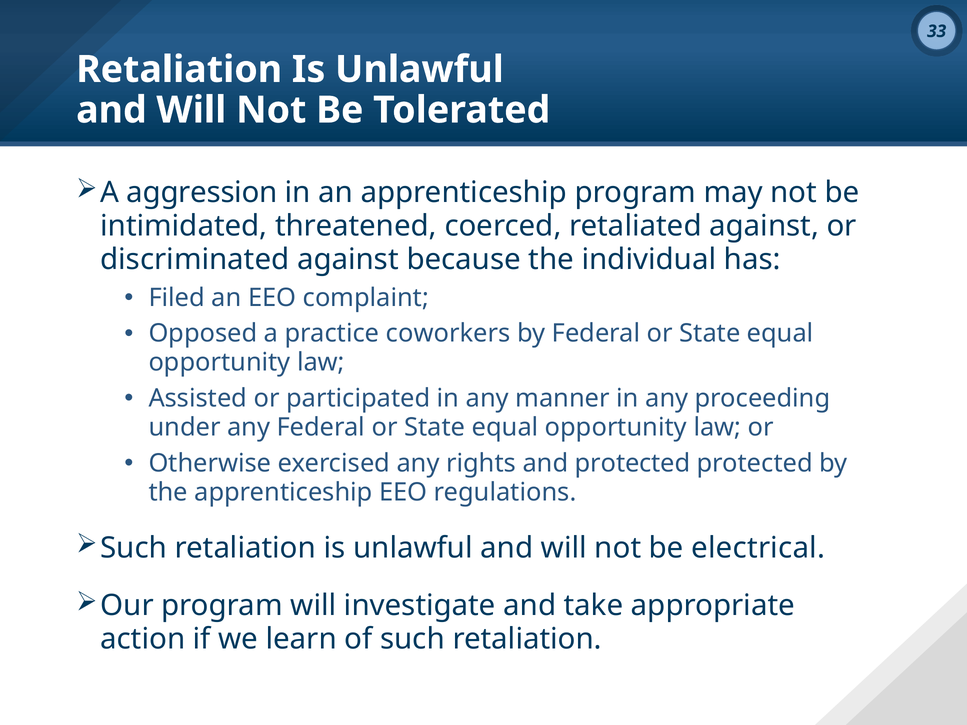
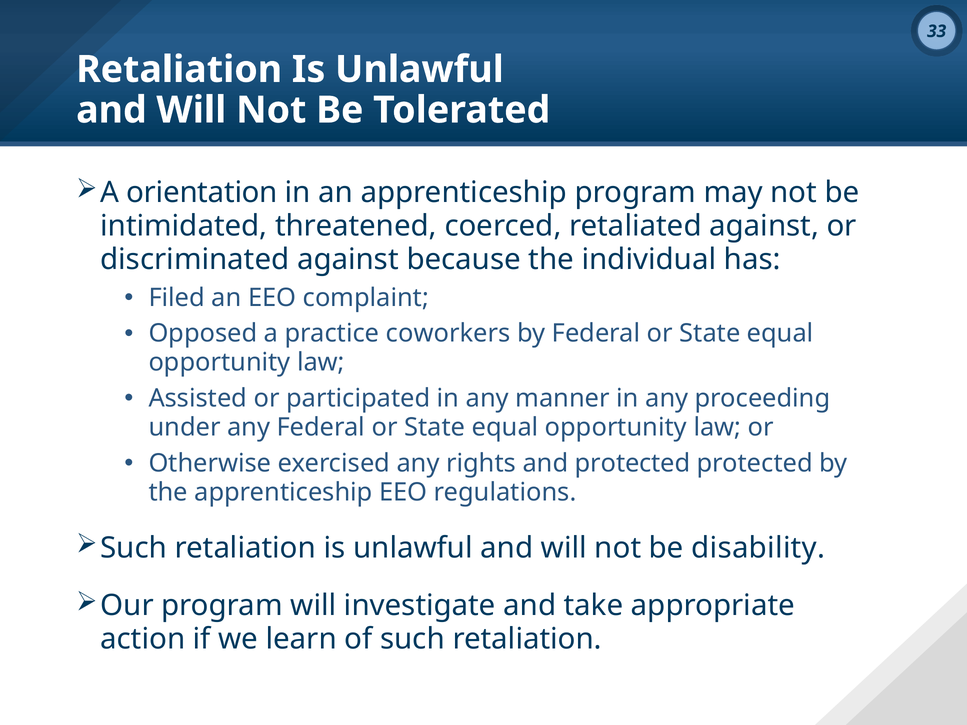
aggression: aggression -> orientation
electrical: electrical -> disability
